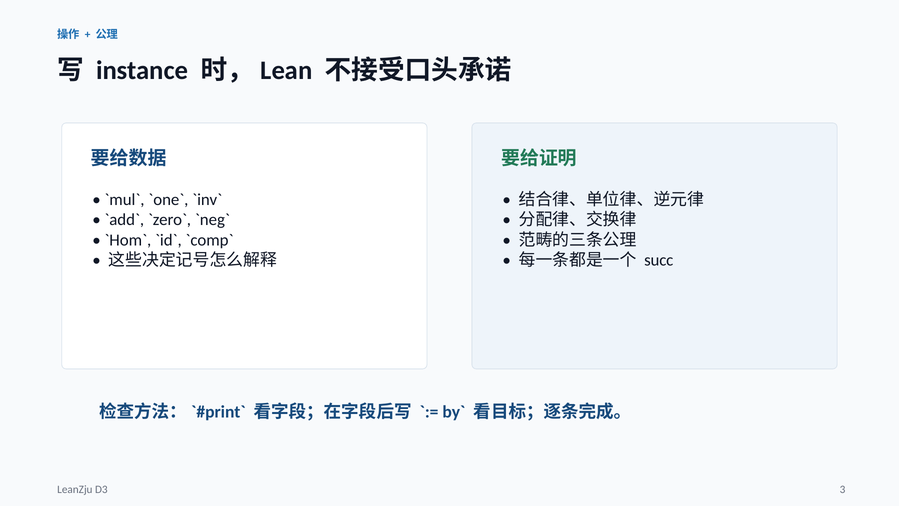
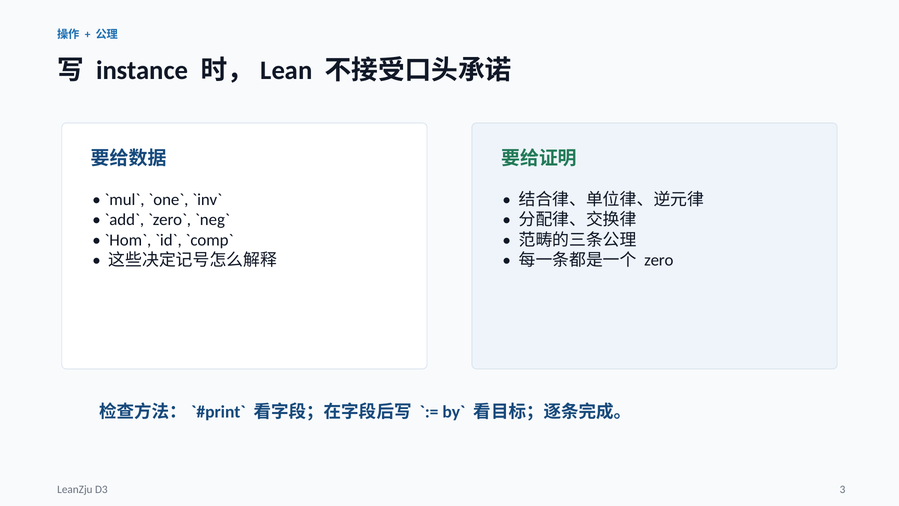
succ: succ -> zero
